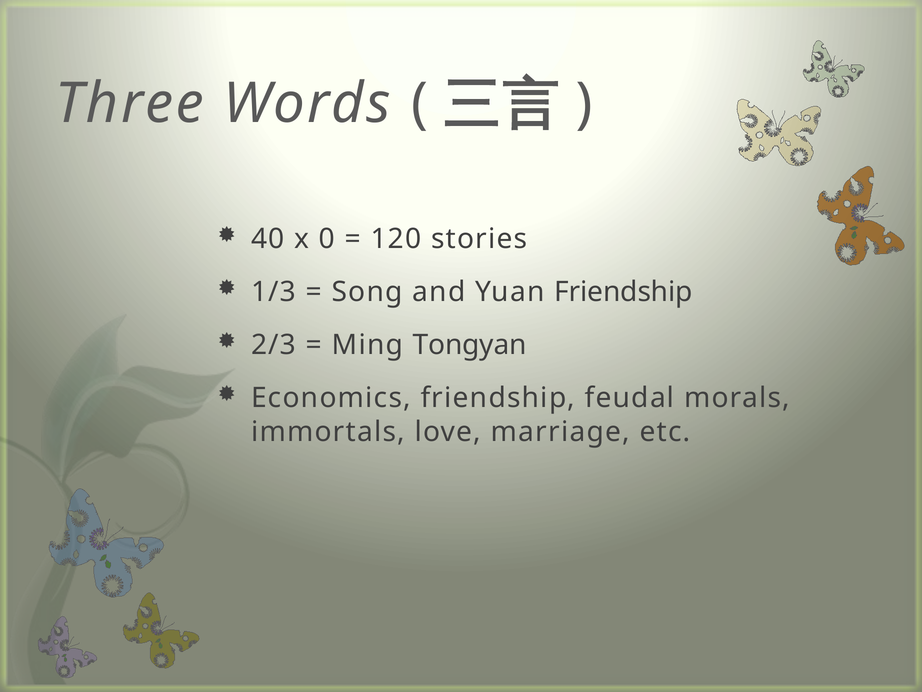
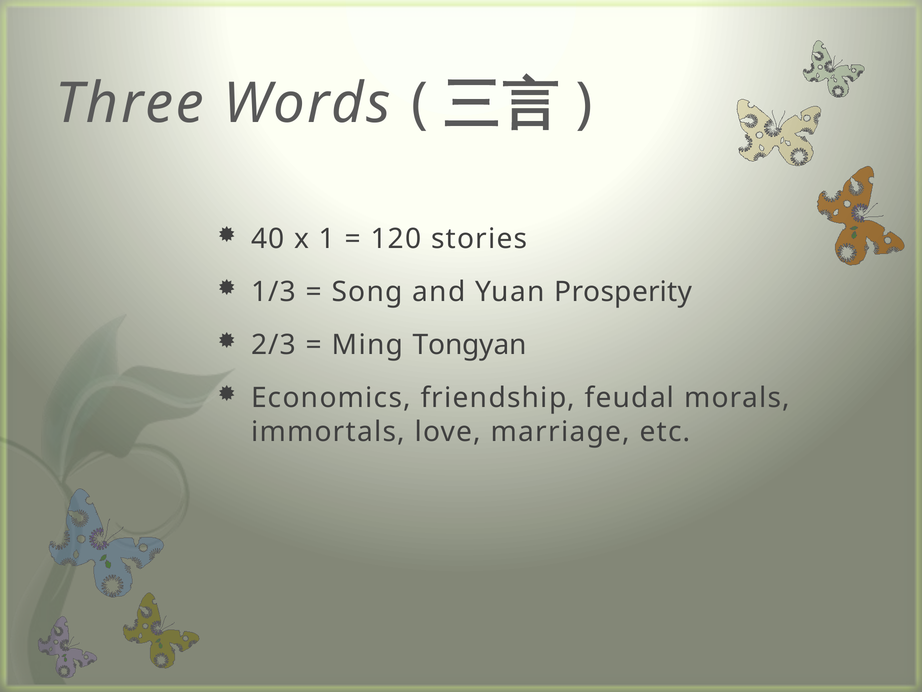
0: 0 -> 1
Yuan Friendship: Friendship -> Prosperity
